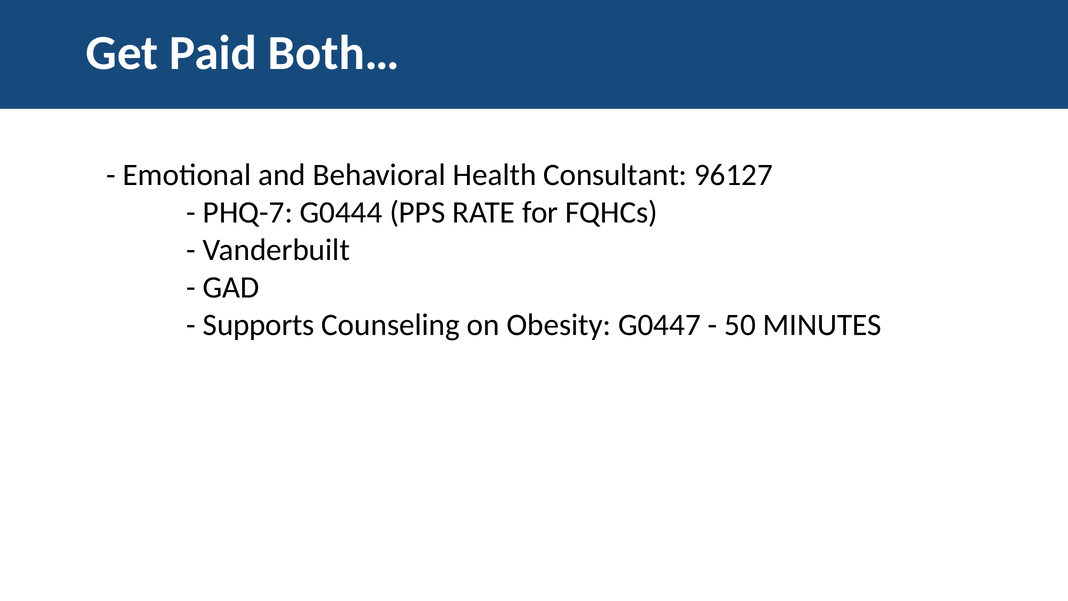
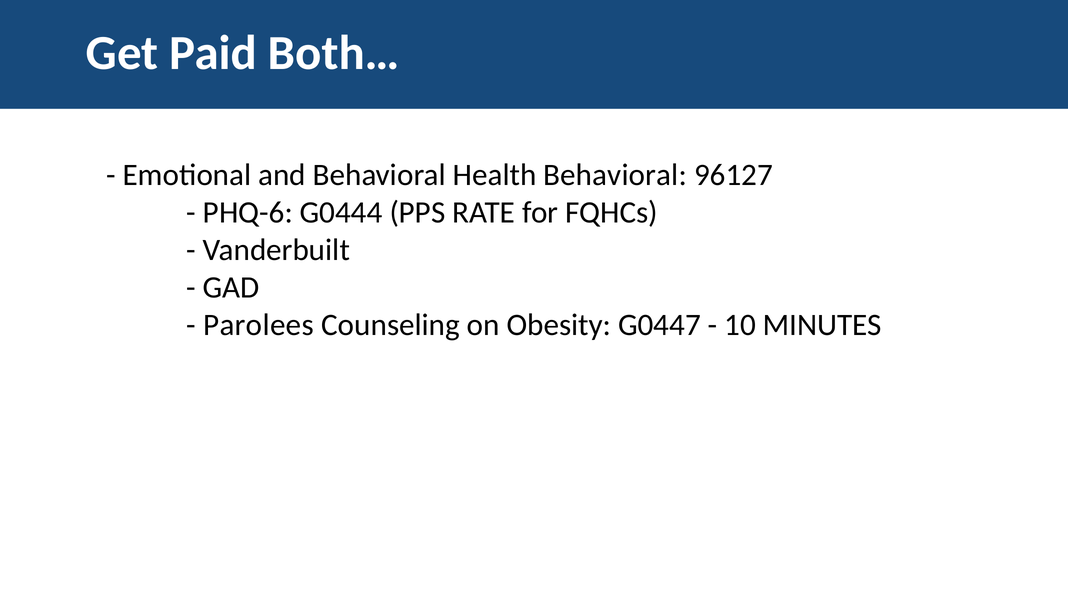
Health Consultant: Consultant -> Behavioral
PHQ-7: PHQ-7 -> PHQ-6
Supports: Supports -> Parolees
50: 50 -> 10
